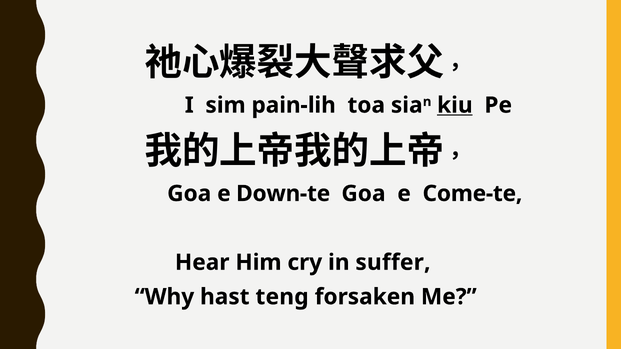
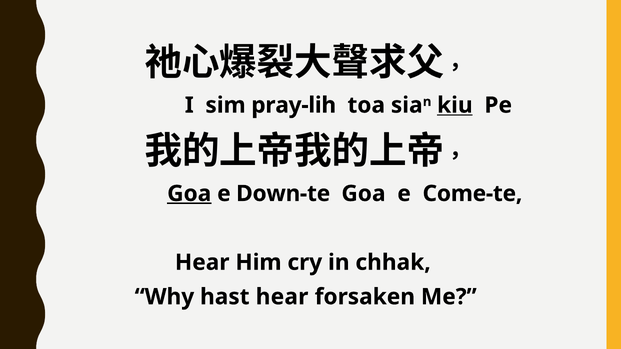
pain-lih: pain-lih -> pray-lih
Goa at (189, 194) underline: none -> present
suffer: suffer -> chhak
hast teng: teng -> hear
